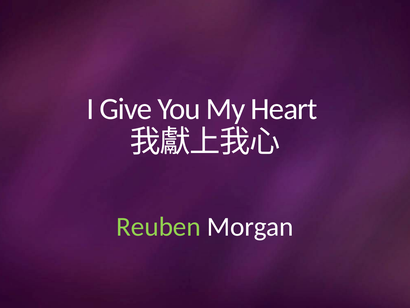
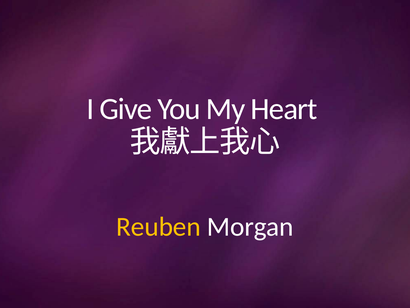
Reuben colour: light green -> yellow
